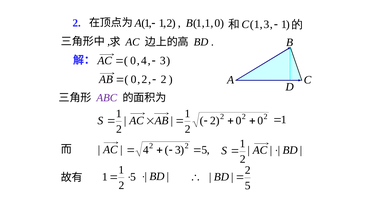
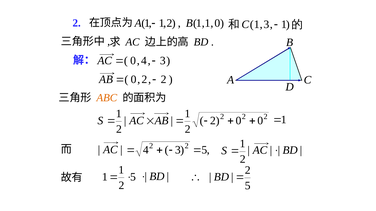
ABC colour: purple -> orange
